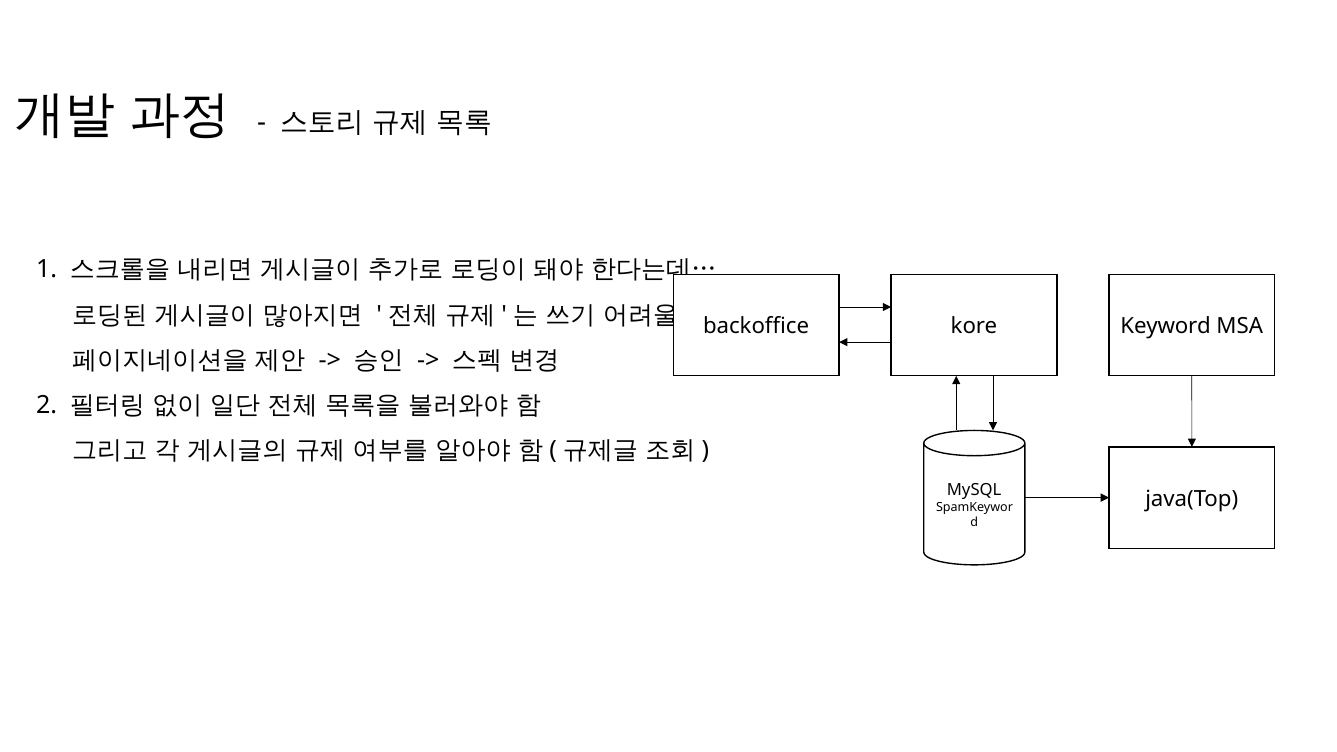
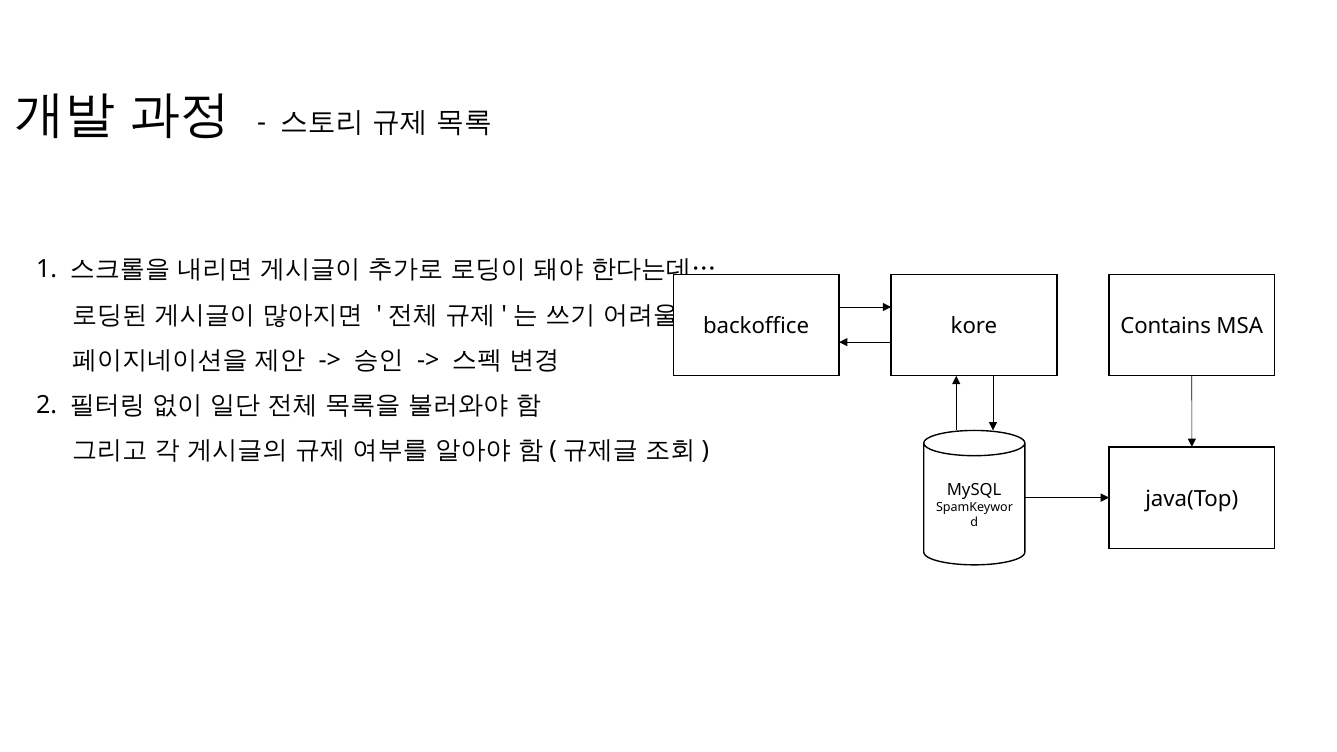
Keyword: Keyword -> Contains
